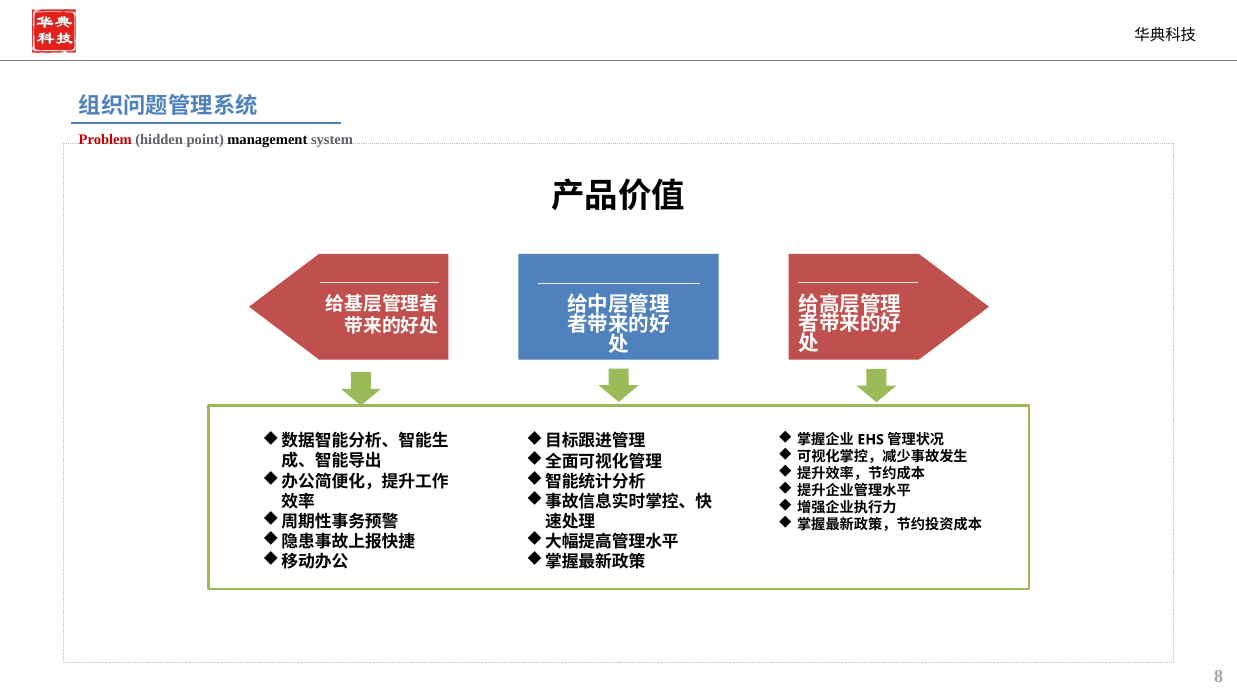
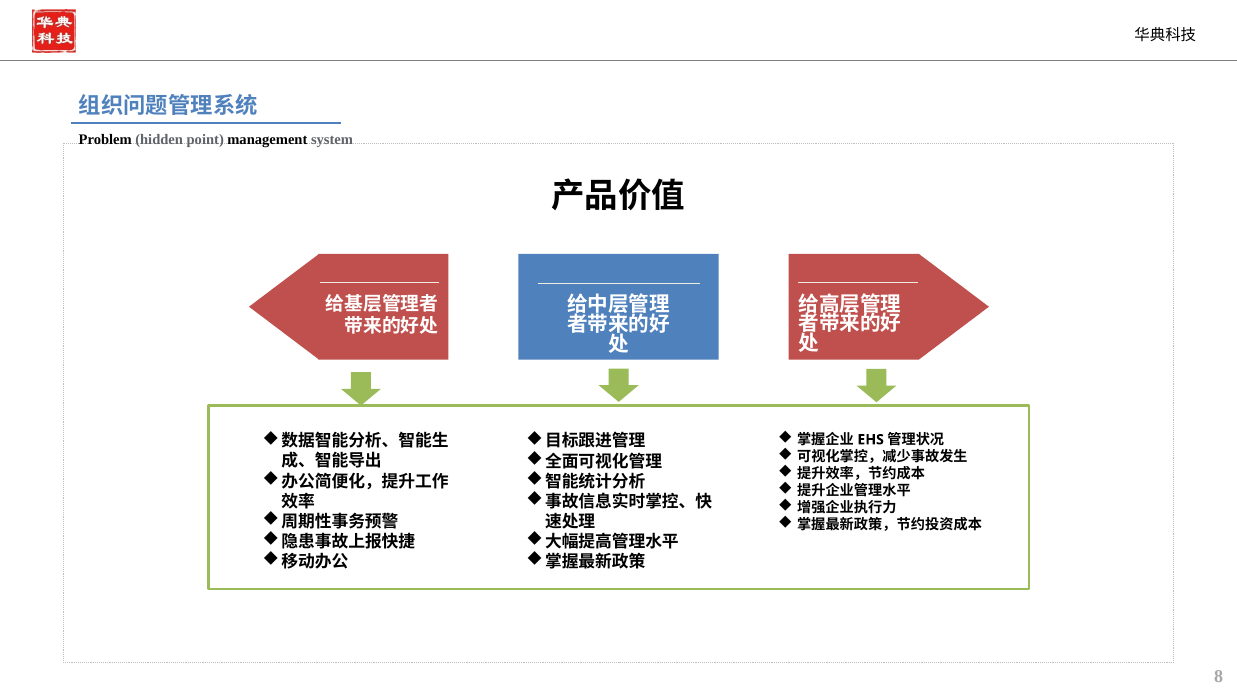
Problem colour: red -> black
